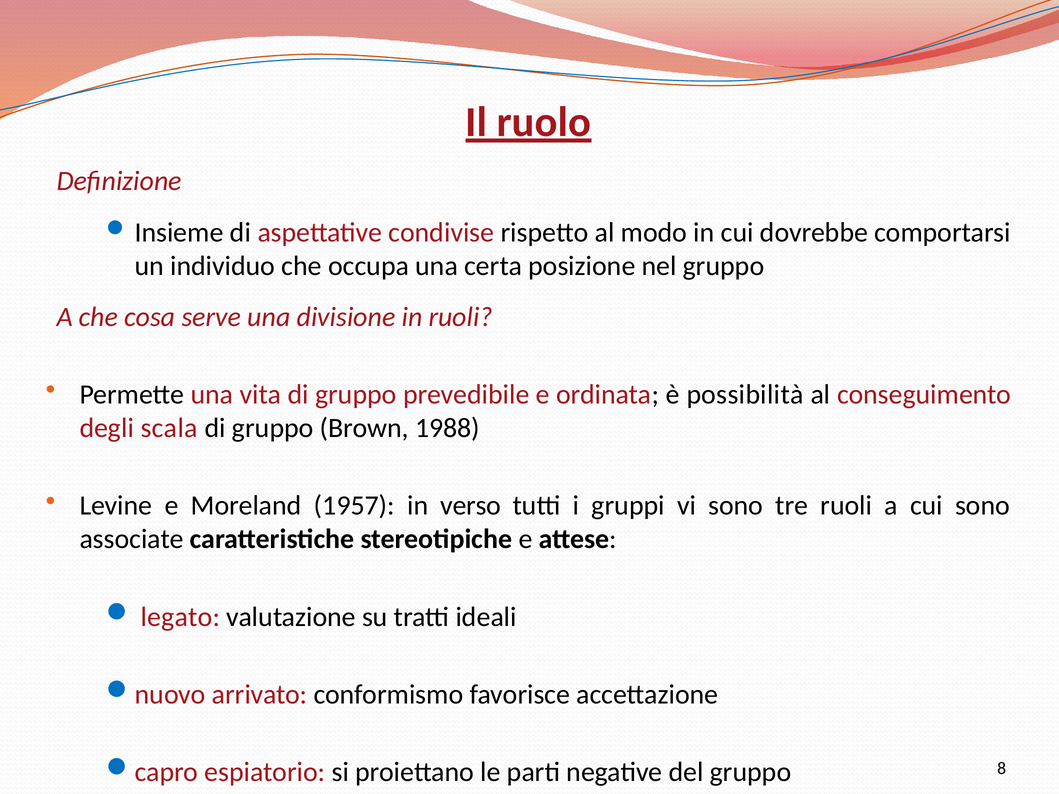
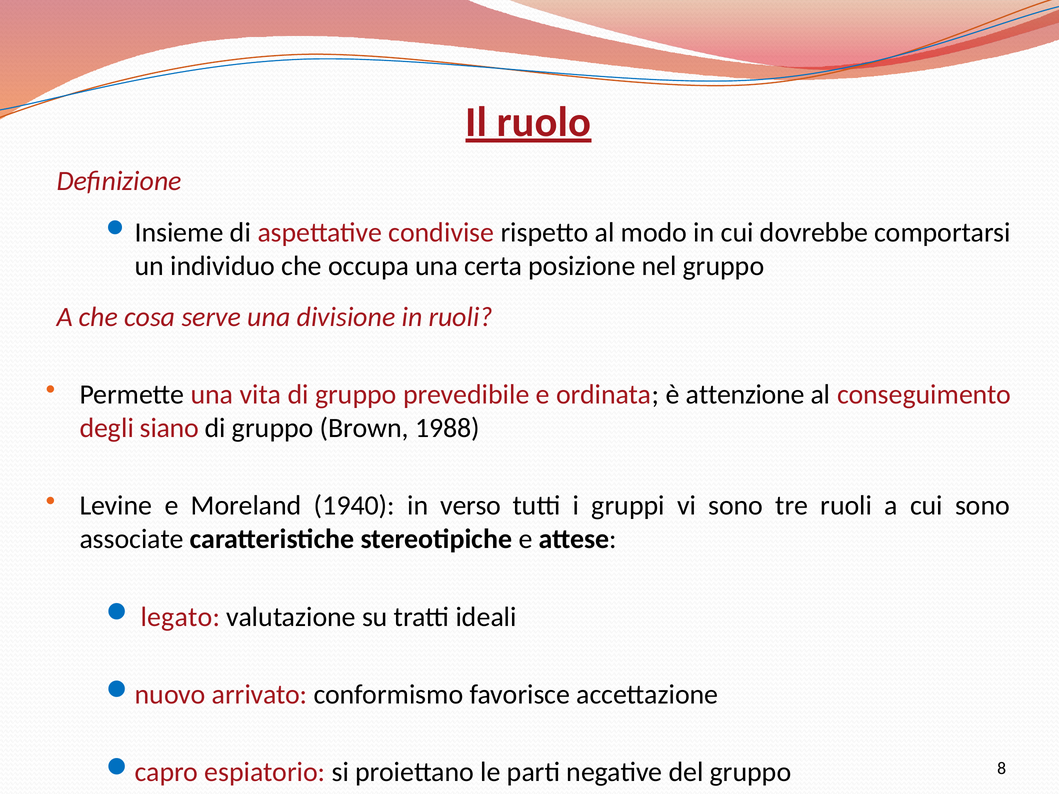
possibilità: possibilità -> attenzione
scala: scala -> siano
1957: 1957 -> 1940
